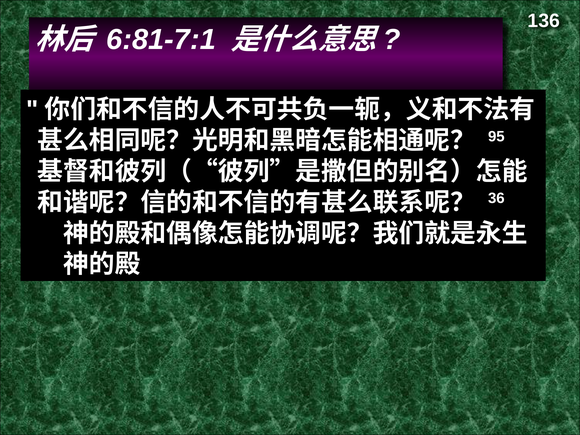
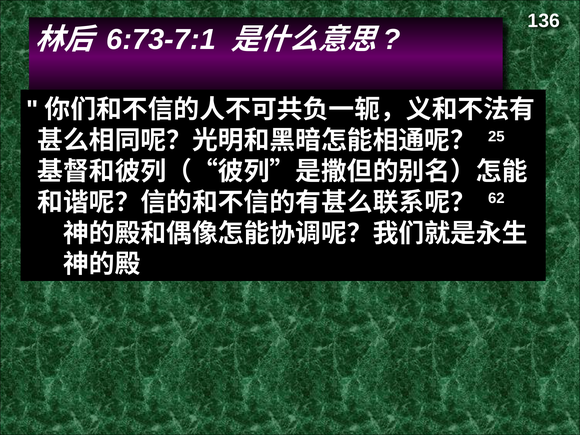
6:81-7:1: 6:81-7:1 -> 6:73-7:1
95: 95 -> 25
36: 36 -> 62
